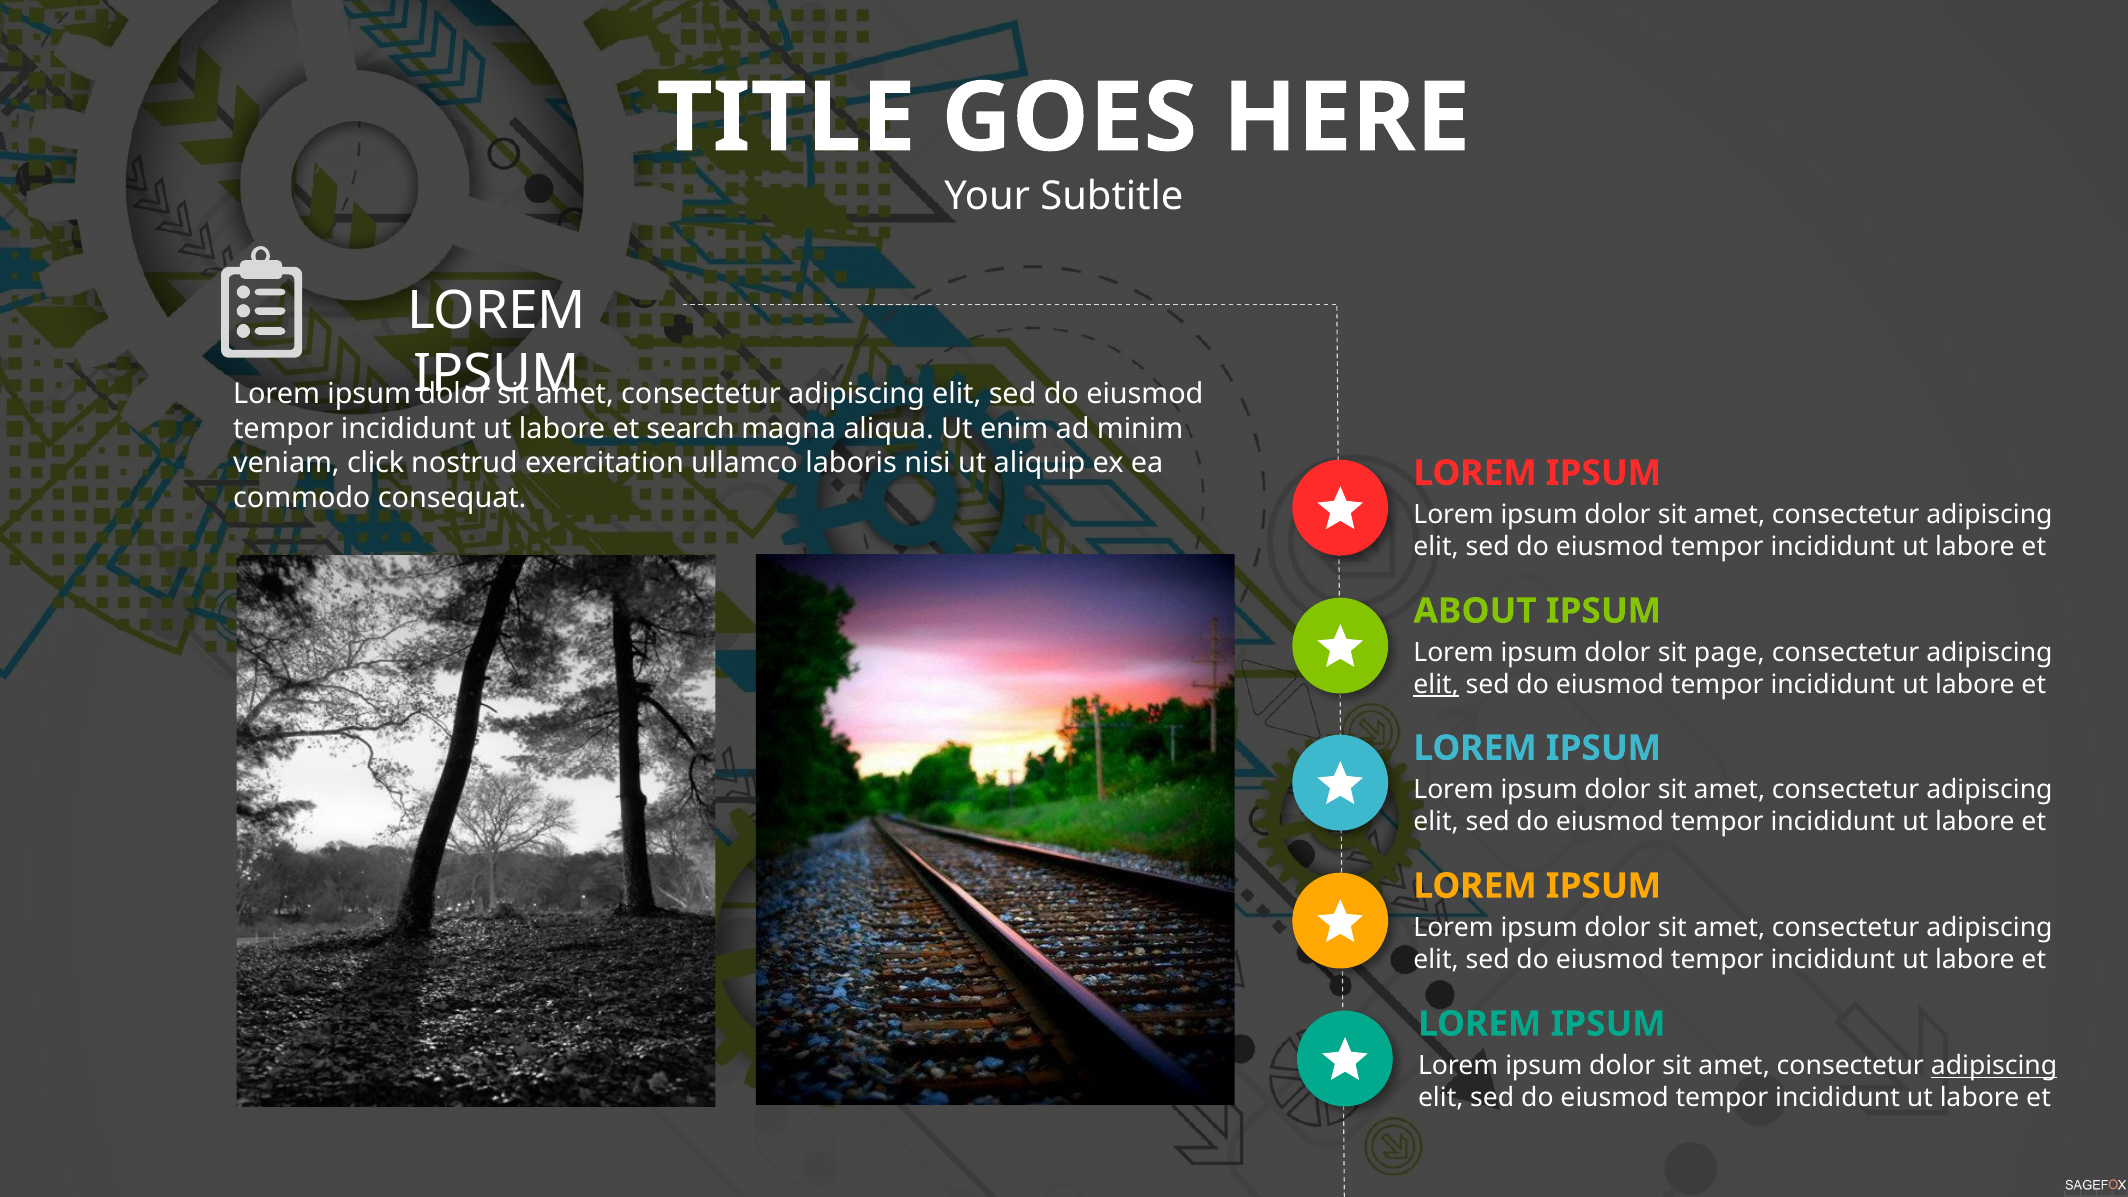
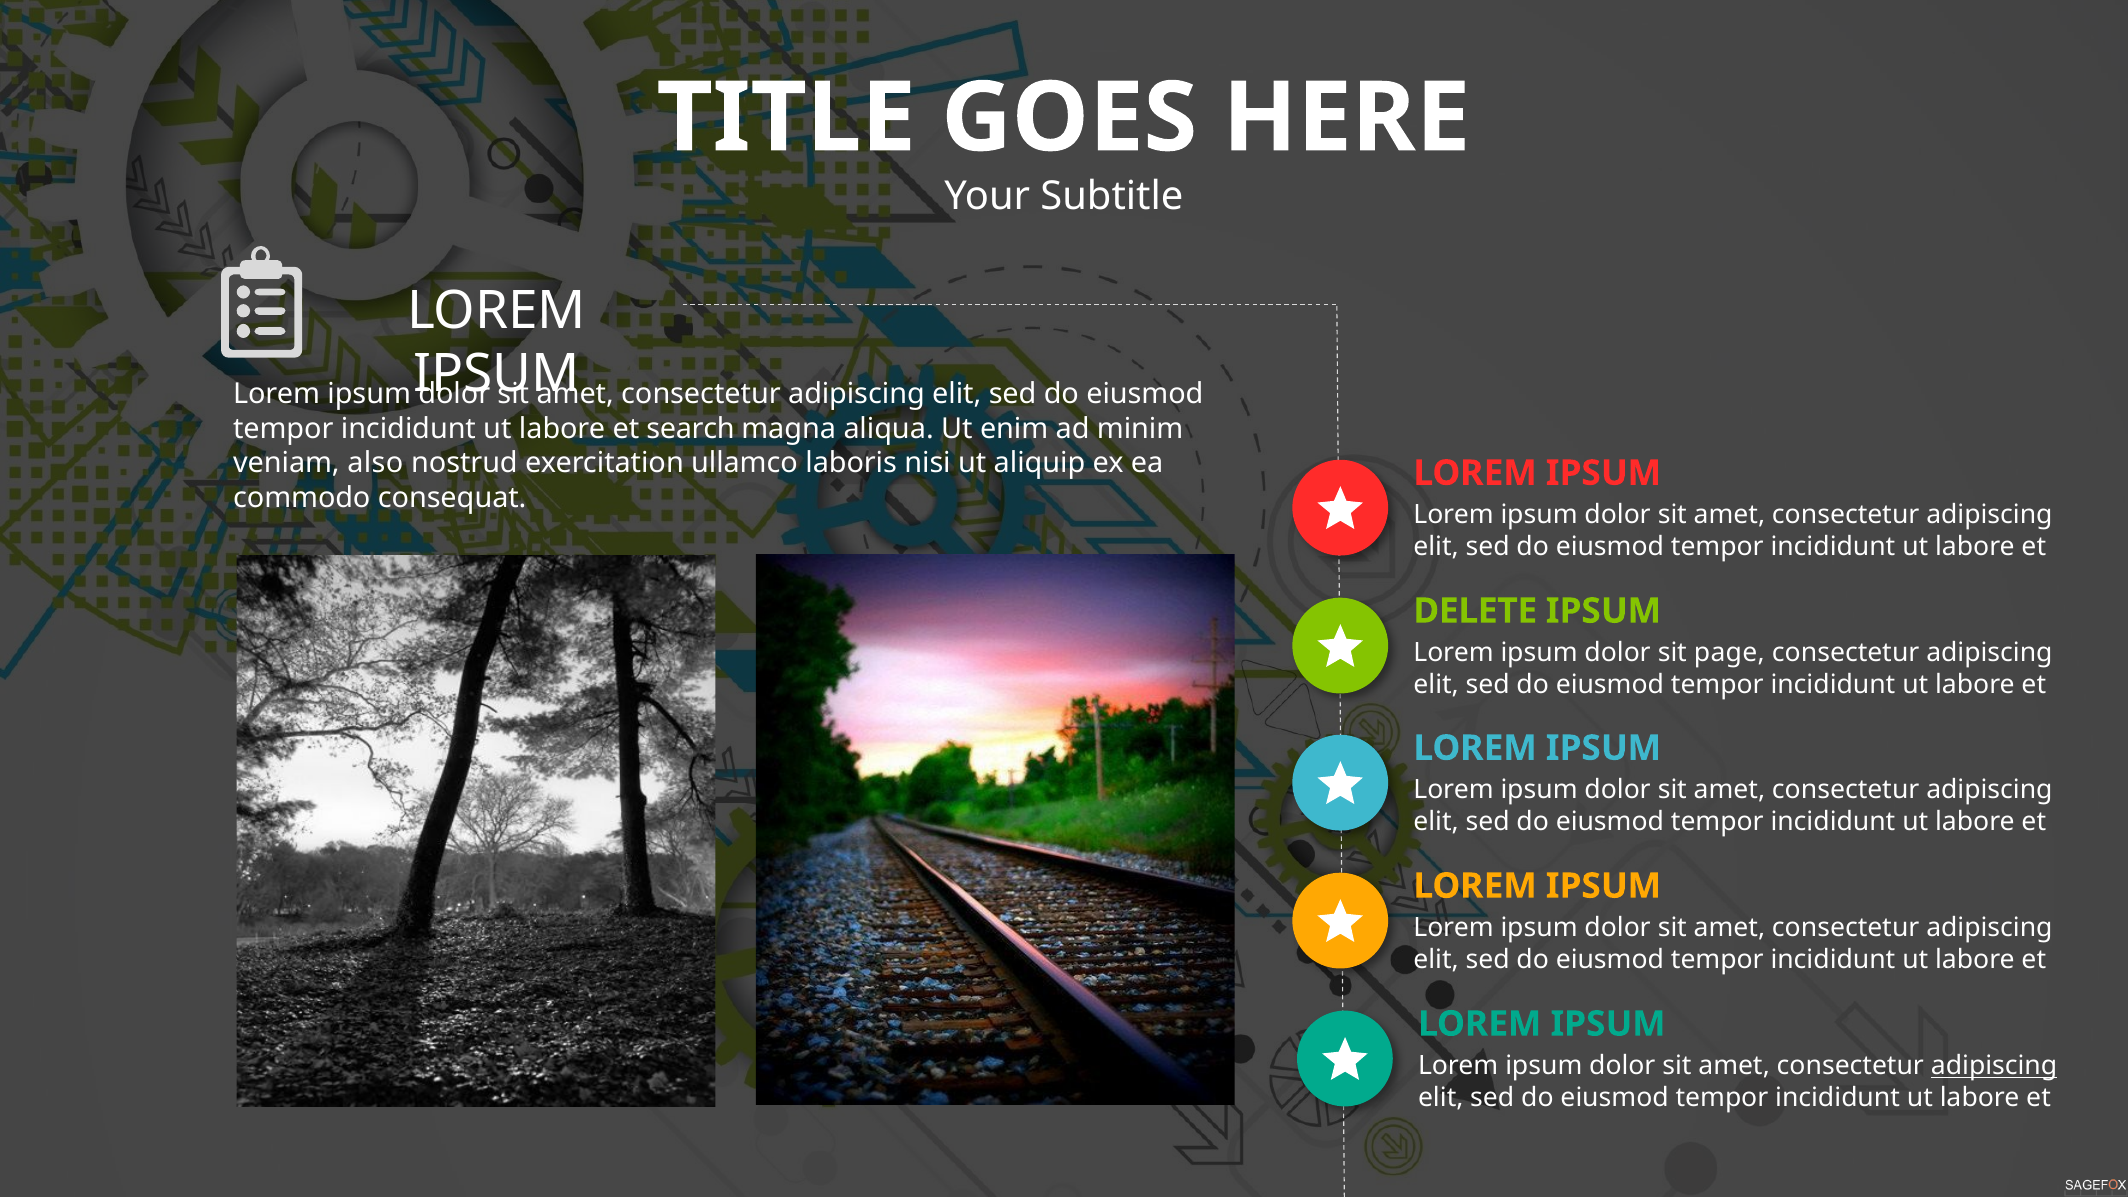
click: click -> also
ABOUT: ABOUT -> DELETE
elit at (1436, 685) underline: present -> none
